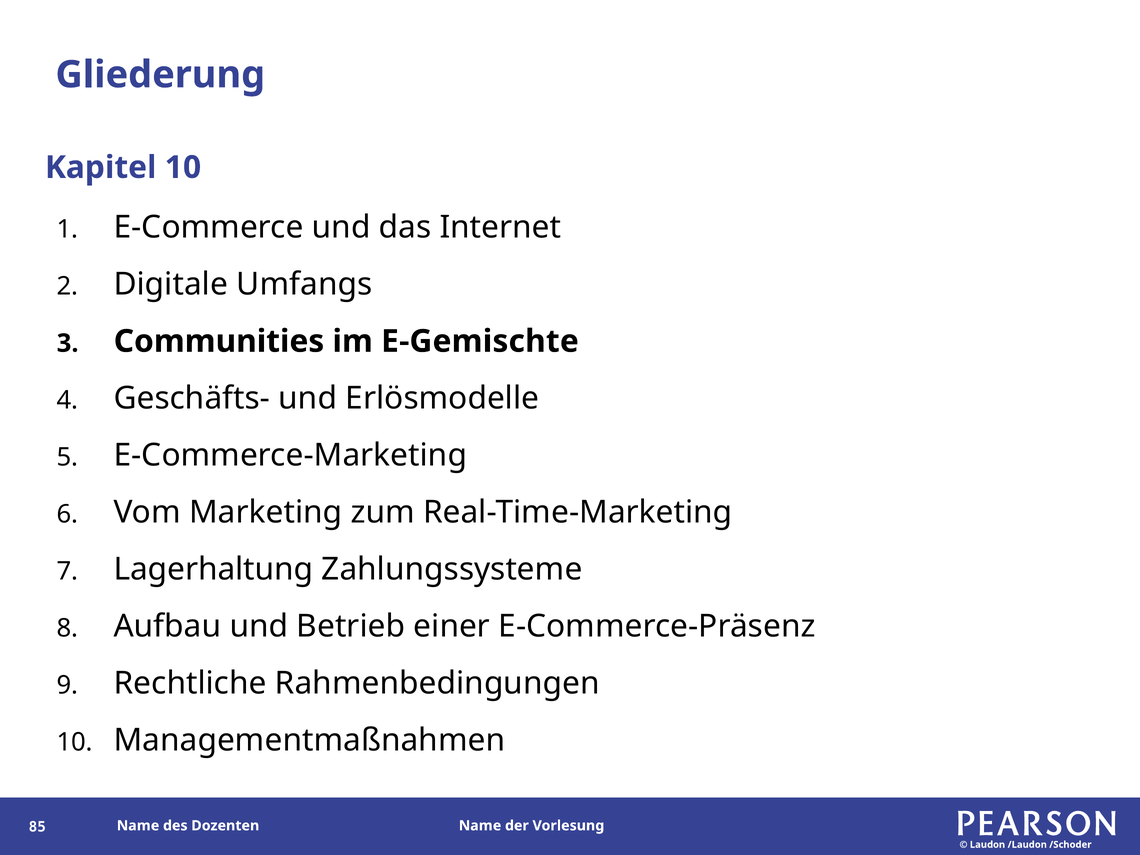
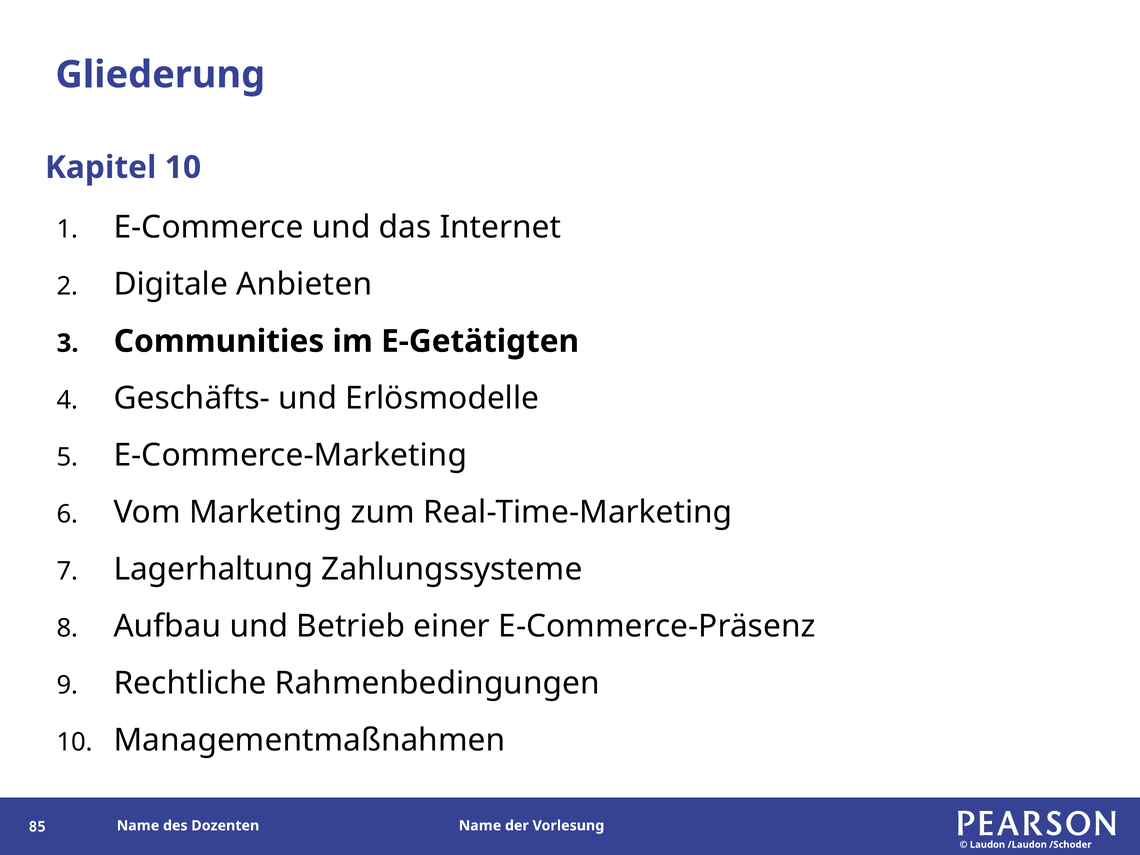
Umfangs: Umfangs -> Anbieten
E-Gemischte: E-Gemischte -> E-Getätigten
